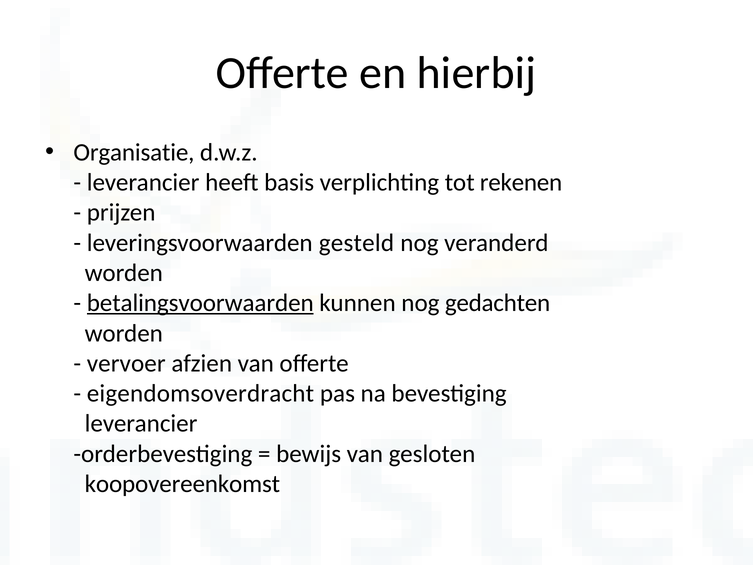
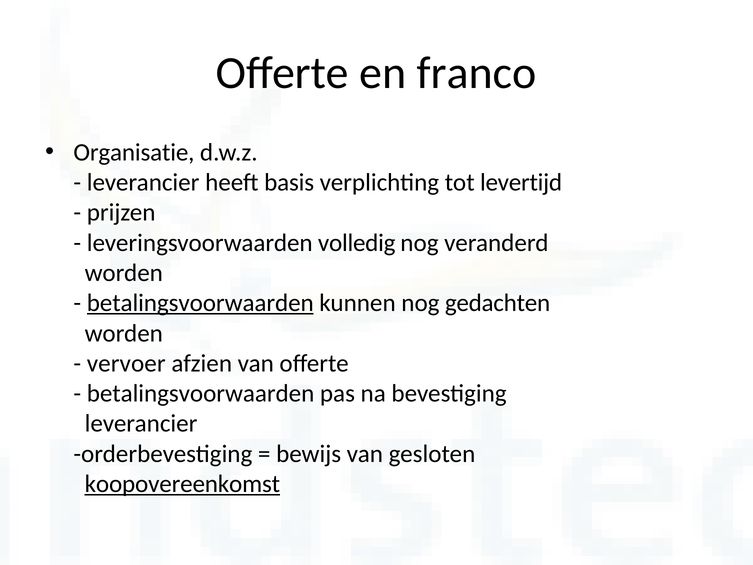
hierbij: hierbij -> franco
rekenen: rekenen -> levertijd
gesteld: gesteld -> volledig
eigendomsoverdracht at (200, 393): eigendomsoverdracht -> betalingsvoorwaarden
koopovereenkomst underline: none -> present
